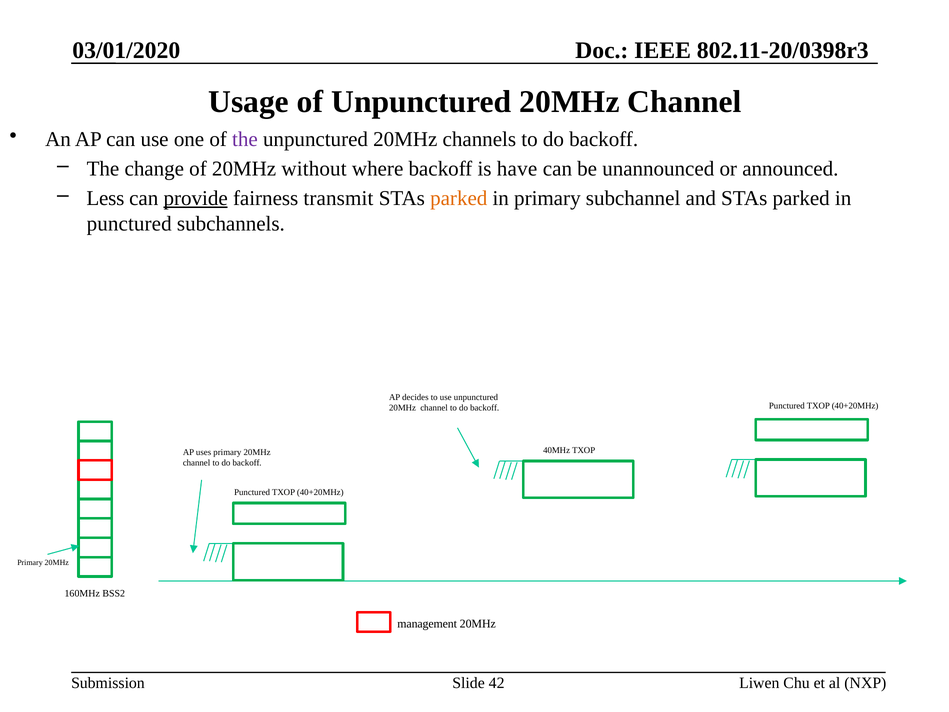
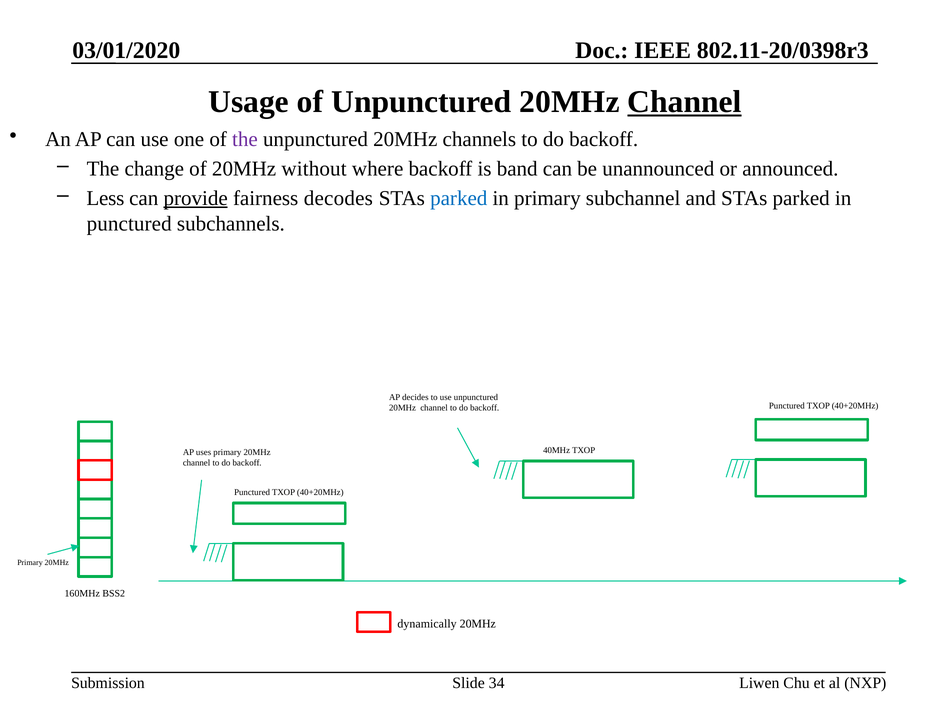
Channel at (685, 102) underline: none -> present
have: have -> band
transmit: transmit -> decodes
parked at (459, 198) colour: orange -> blue
management: management -> dynamically
42: 42 -> 34
